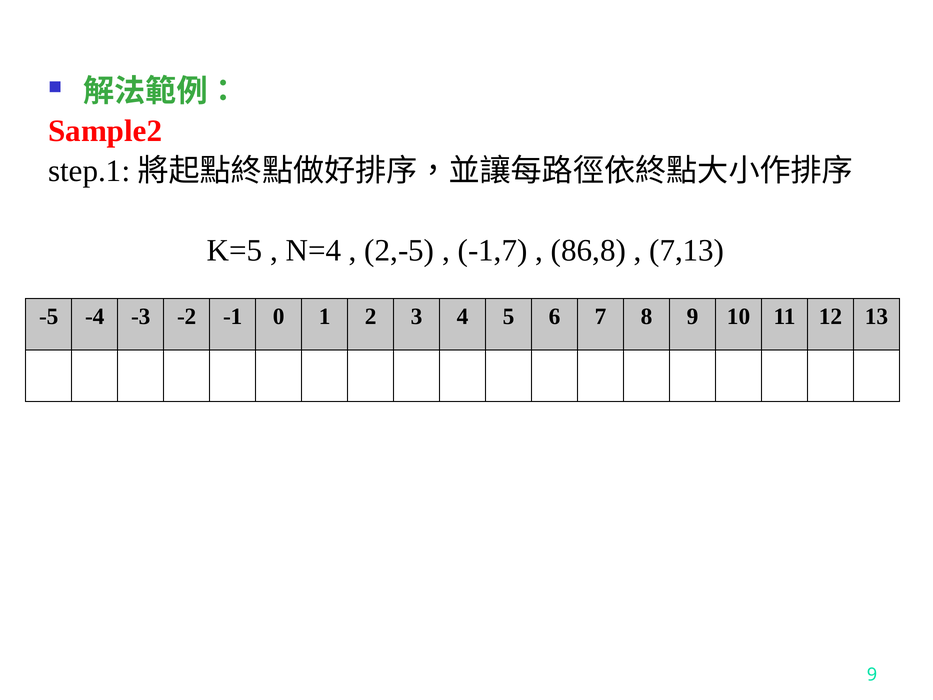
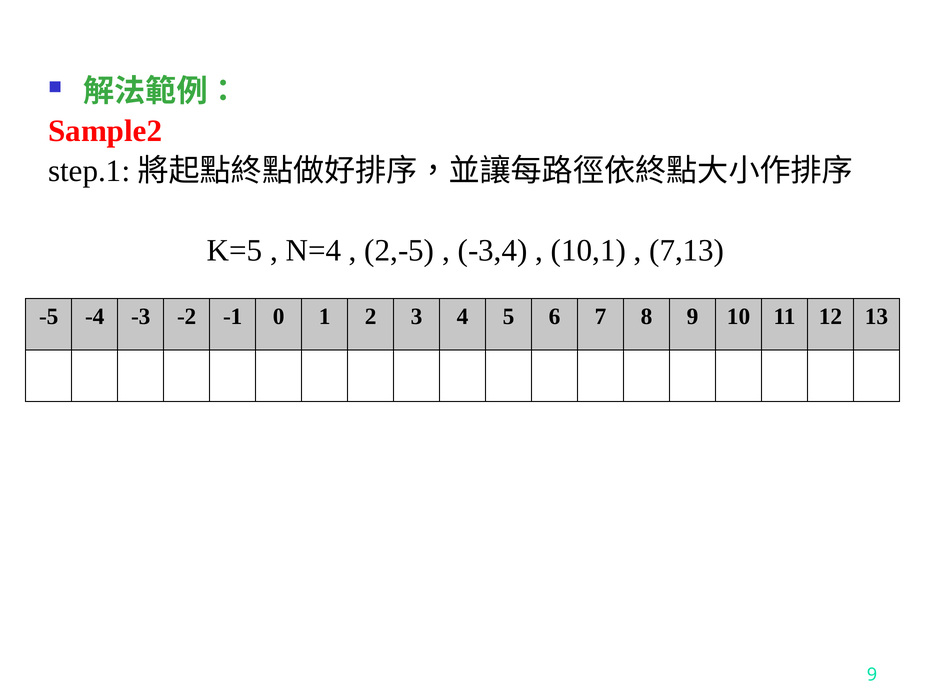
-1,7: -1,7 -> -3,4
86,8: 86,8 -> 10,1
